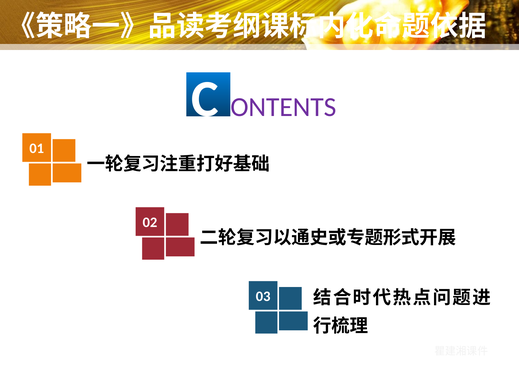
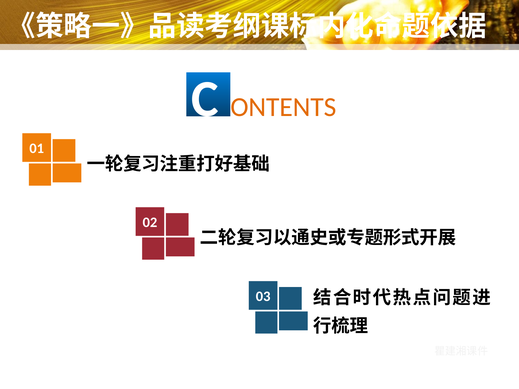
ONTENTS colour: purple -> orange
